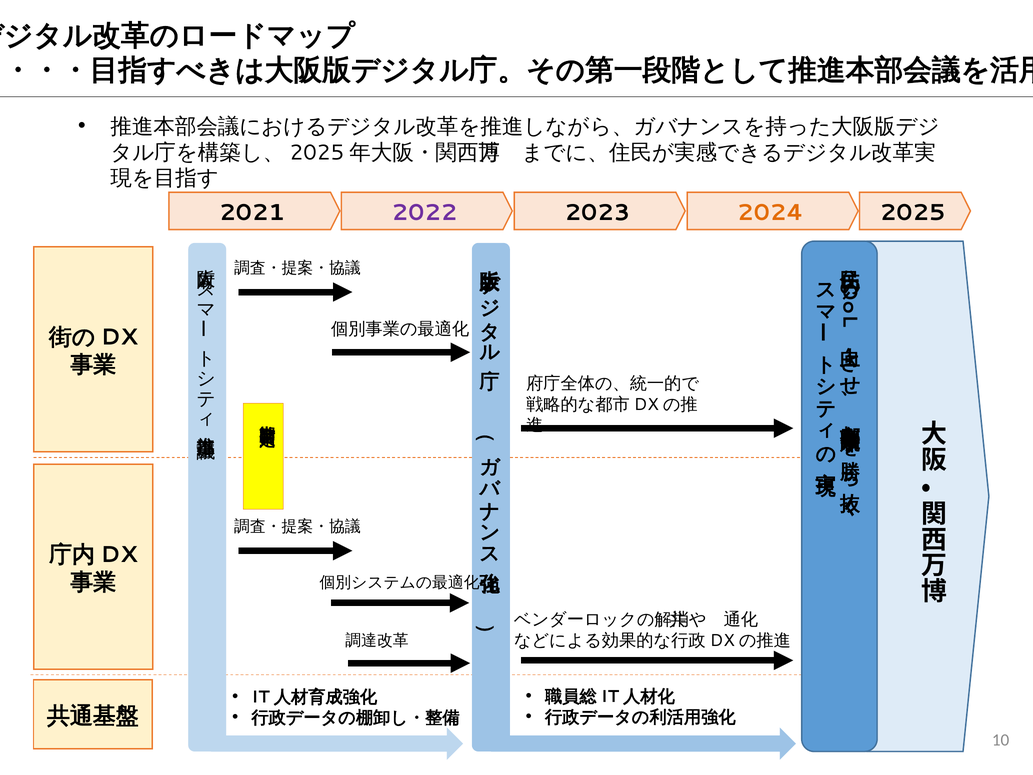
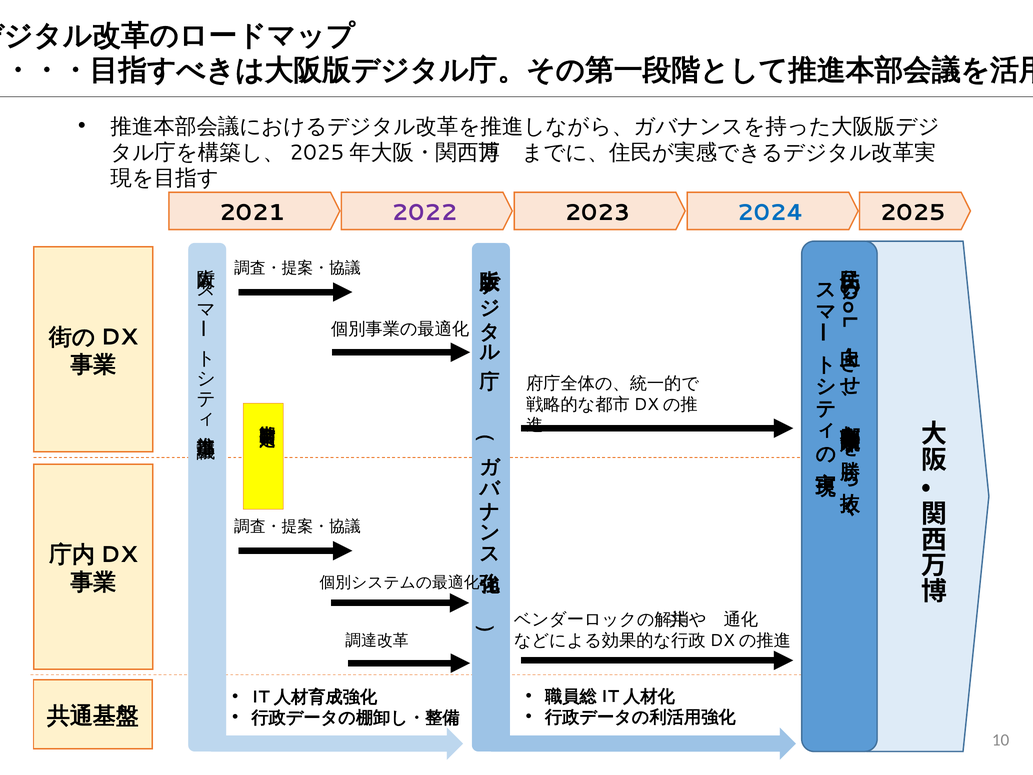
2024 colour: orange -> blue
